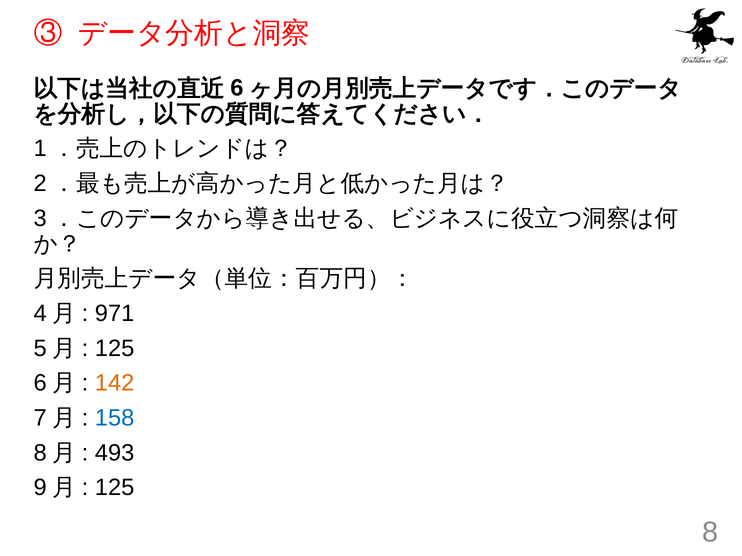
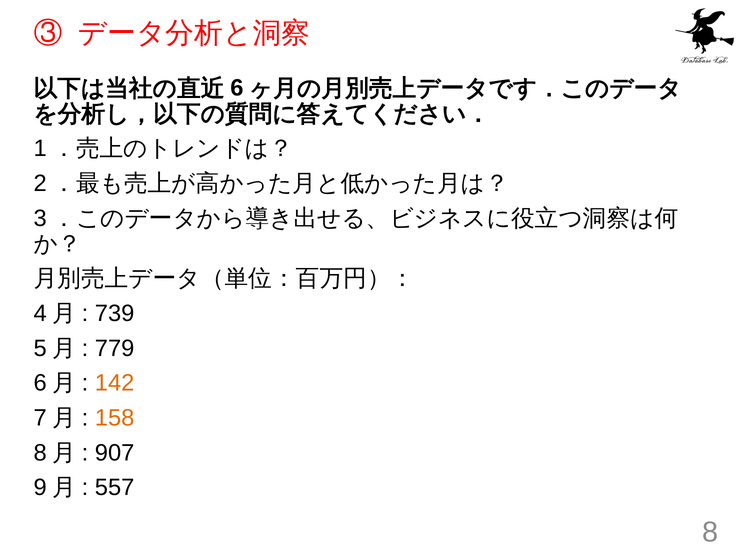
971: 971 -> 739
125 at (115, 349): 125 -> 779
158 colour: blue -> orange
493: 493 -> 907
125 at (115, 488): 125 -> 557
